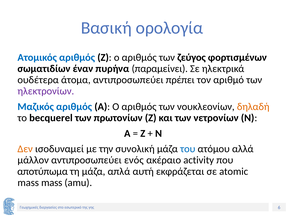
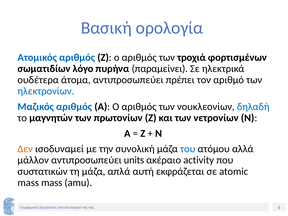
ζεύγος: ζεύγος -> τροχιά
έναν: έναν -> λόγο
ηλεκτρονίων colour: purple -> blue
δηλαδή colour: orange -> blue
becquerel: becquerel -> μαγνητών
ενός: ενός -> units
αποτύπωμα: αποτύπωμα -> συστατικών
